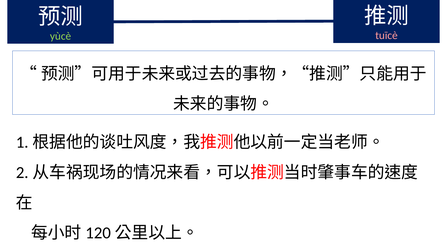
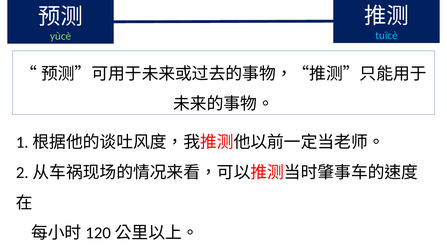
tuīcè colour: pink -> light blue
